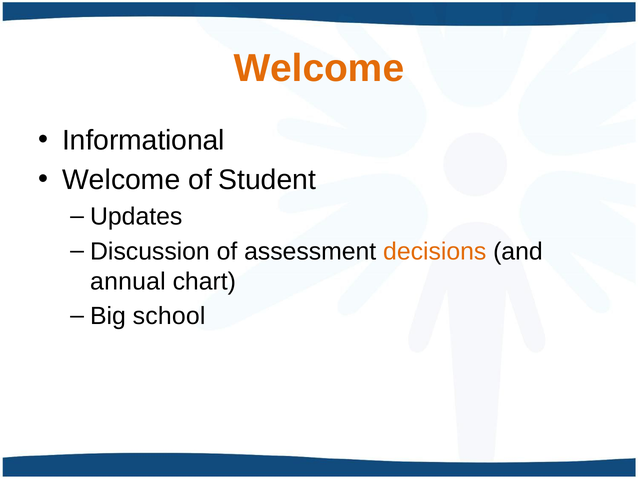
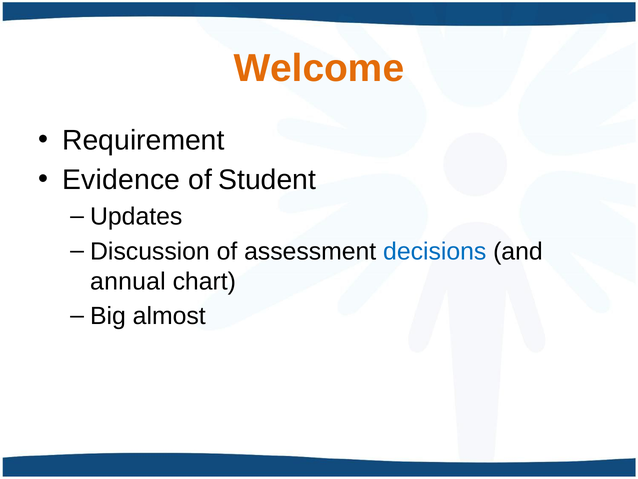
Informational: Informational -> Requirement
Welcome at (121, 180): Welcome -> Evidence
decisions colour: orange -> blue
school: school -> almost
